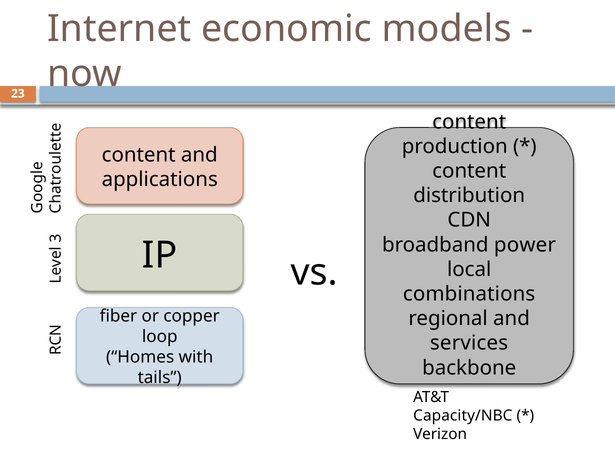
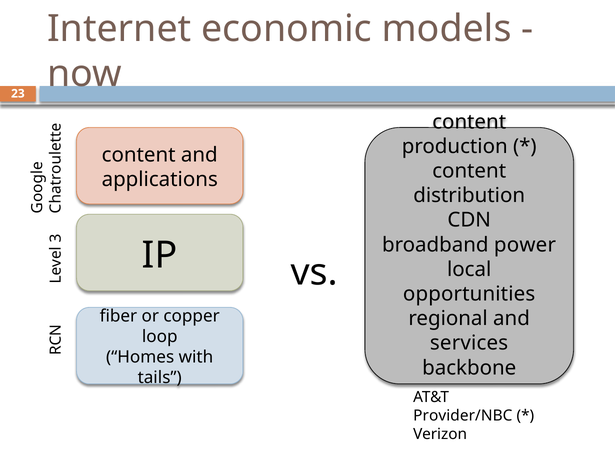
combinations: combinations -> opportunities
Capacity/NBC: Capacity/NBC -> Provider/NBC
